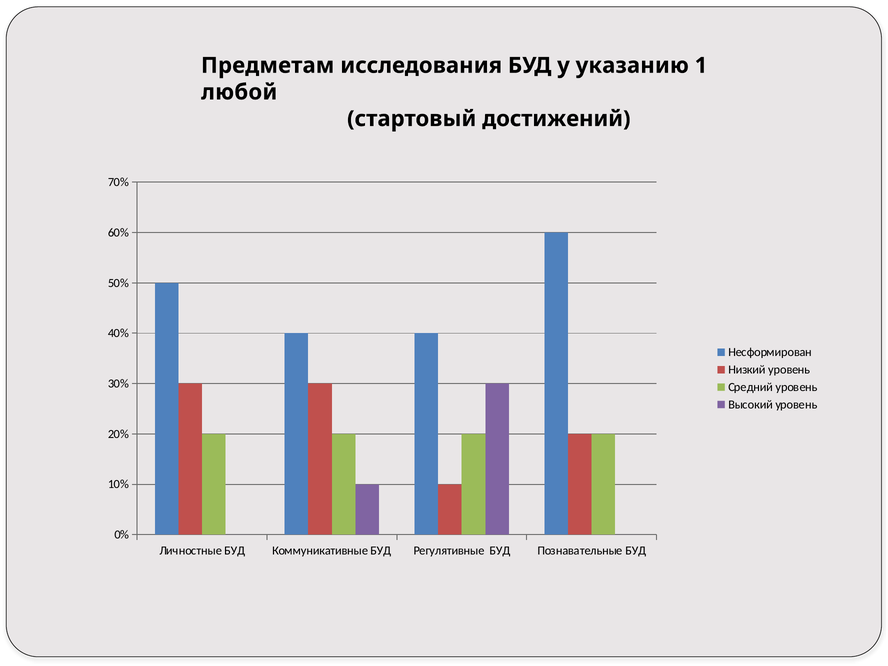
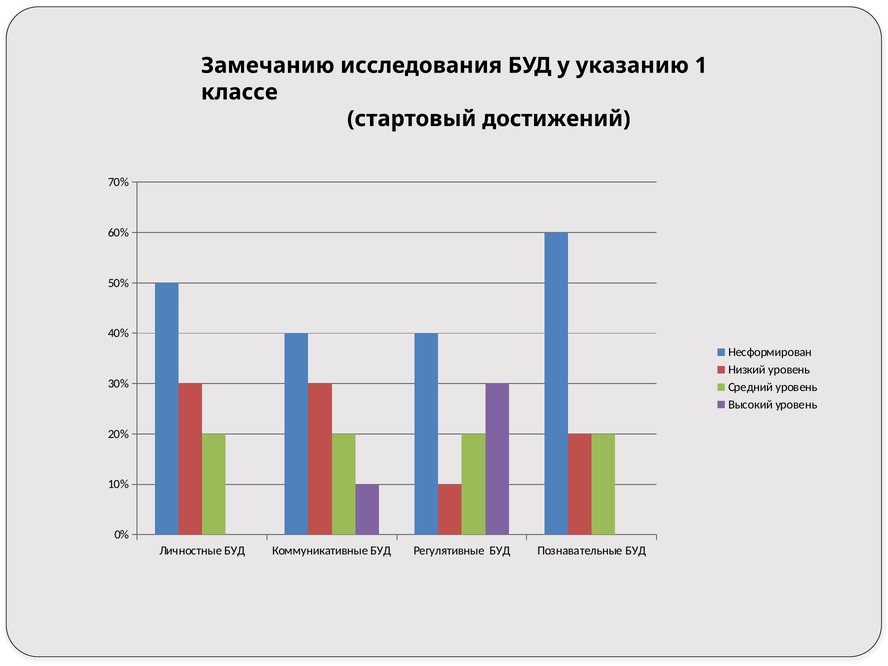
Предметам: Предметам -> Замечанию
любой: любой -> классе
